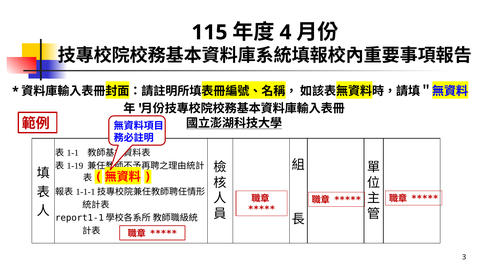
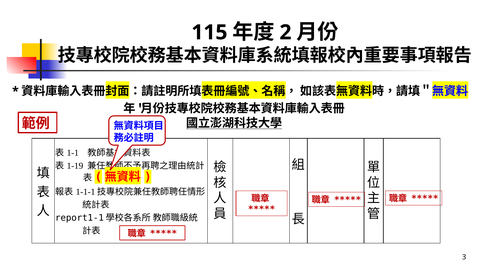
4: 4 -> 2
